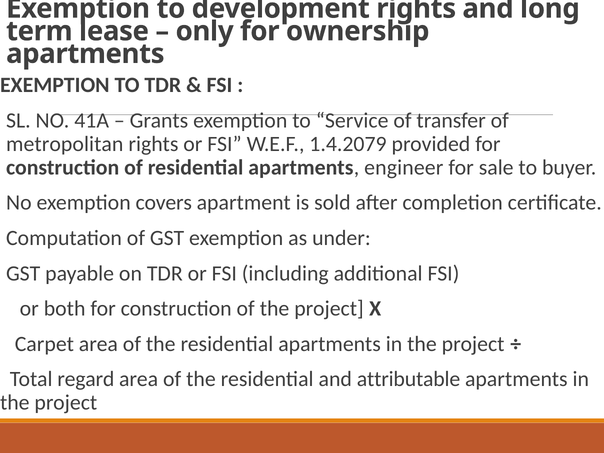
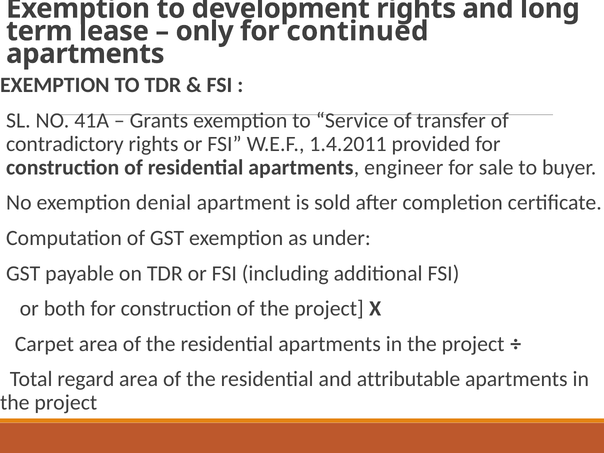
ownership: ownership -> continued
metropolitan: metropolitan -> contradictory
1.4.2079: 1.4.2079 -> 1.4.2011
covers: covers -> denial
